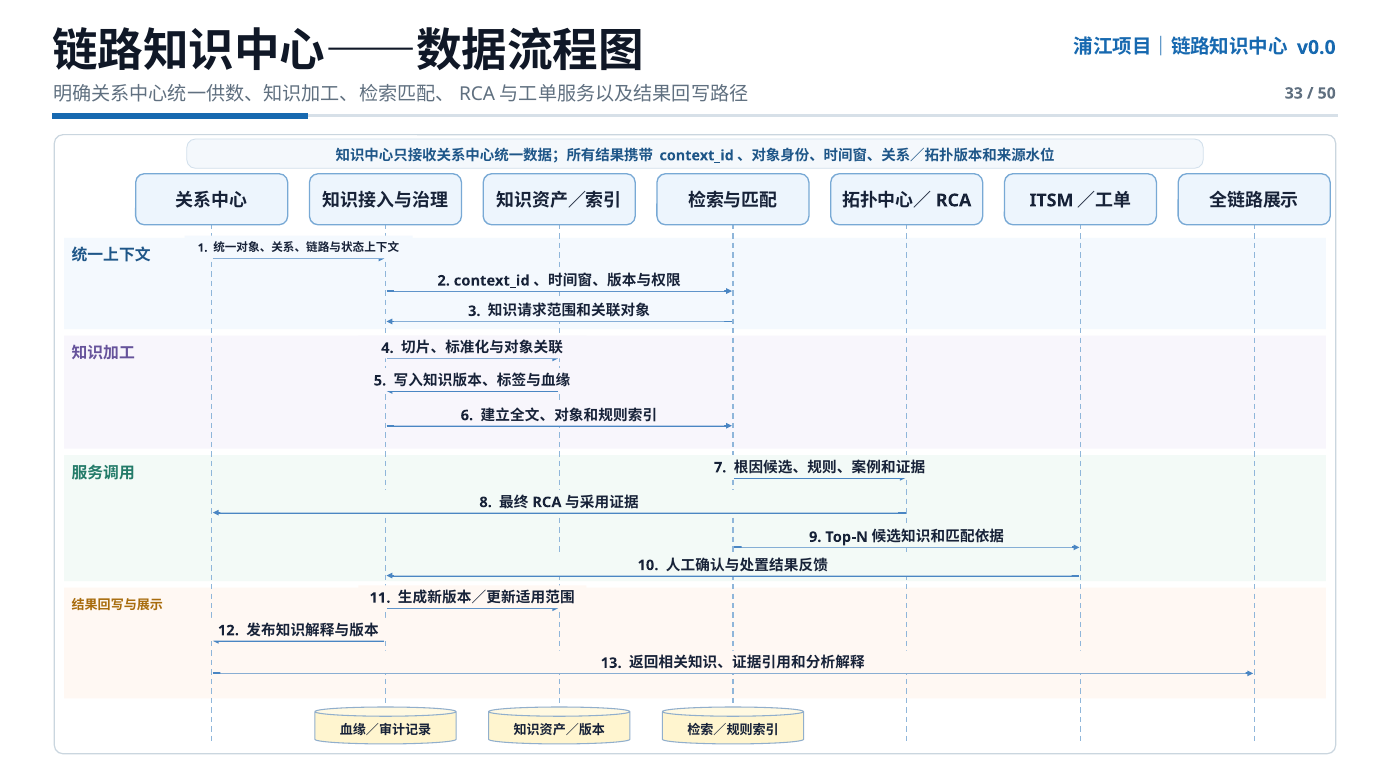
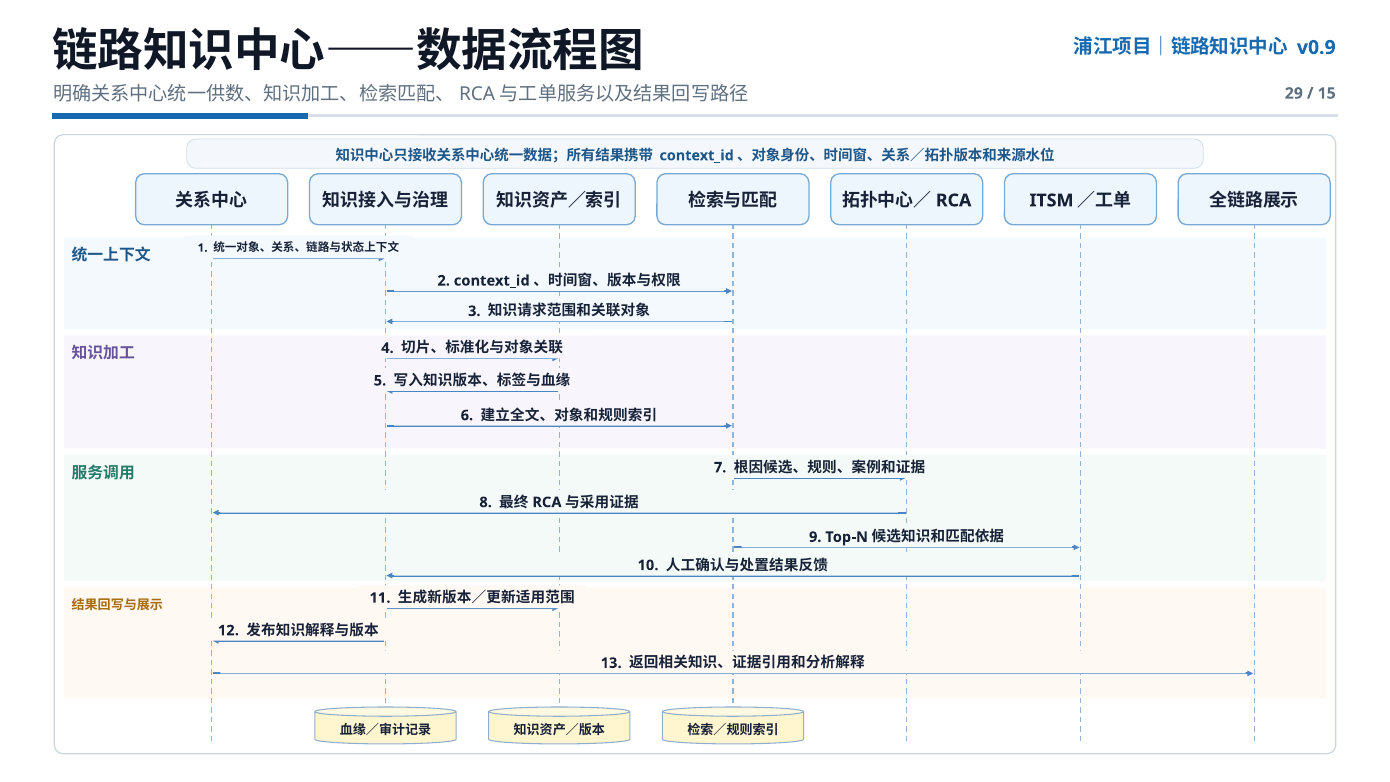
v0.0: v0.0 -> v0.9
33: 33 -> 29
50: 50 -> 15
